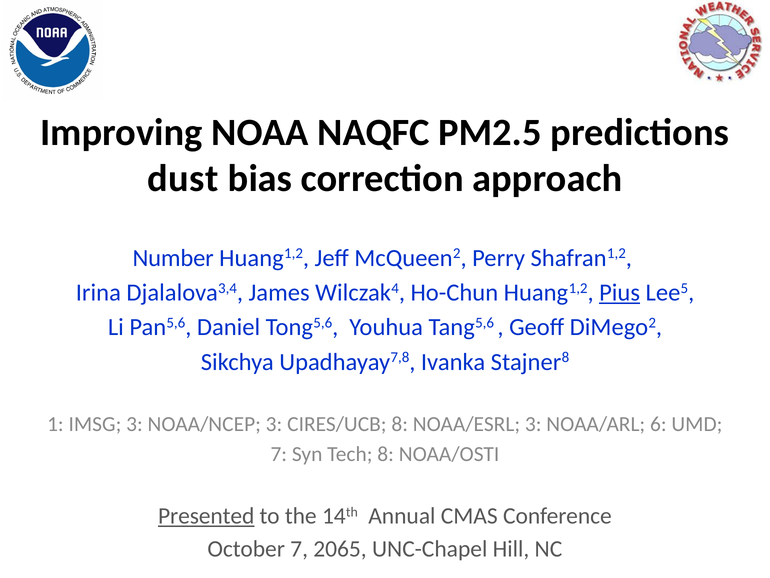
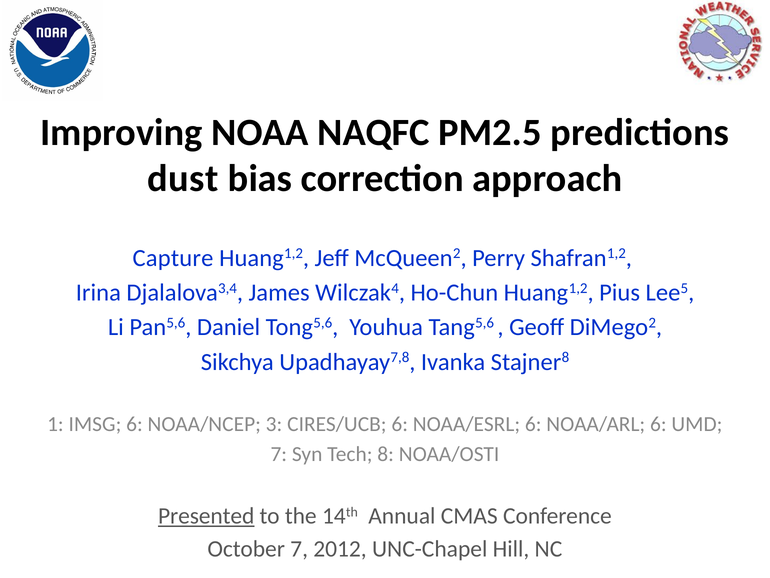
Number: Number -> Capture
Pius underline: present -> none
IMSG 3: 3 -> 6
CIRES/UCB 8: 8 -> 6
NOAA/ESRL 3: 3 -> 6
2065: 2065 -> 2012
